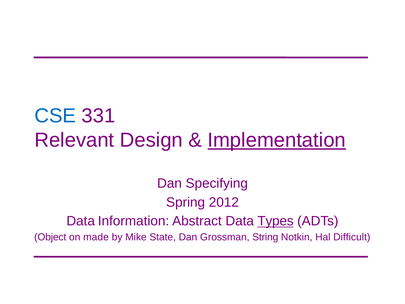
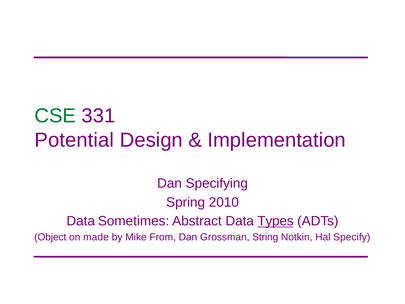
CSE colour: blue -> green
Relevant: Relevant -> Potential
Implementation underline: present -> none
2012: 2012 -> 2010
Information: Information -> Sometimes
State: State -> From
Difficult: Difficult -> Specify
